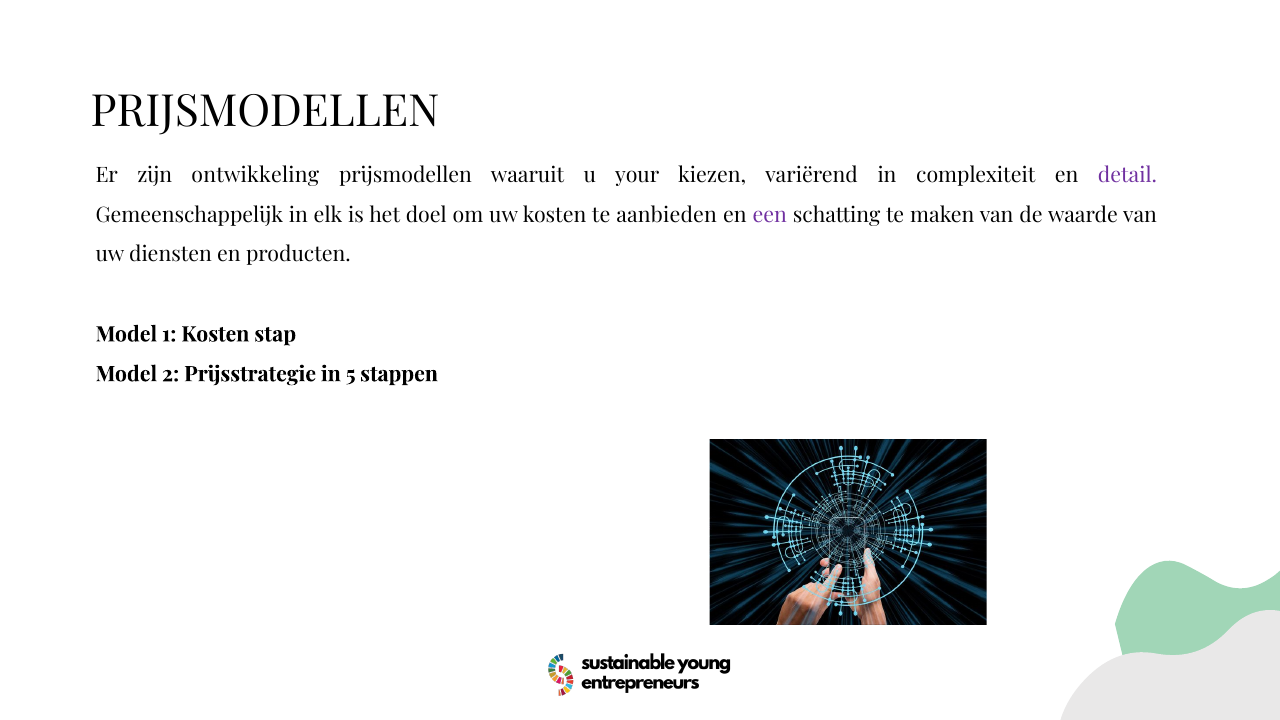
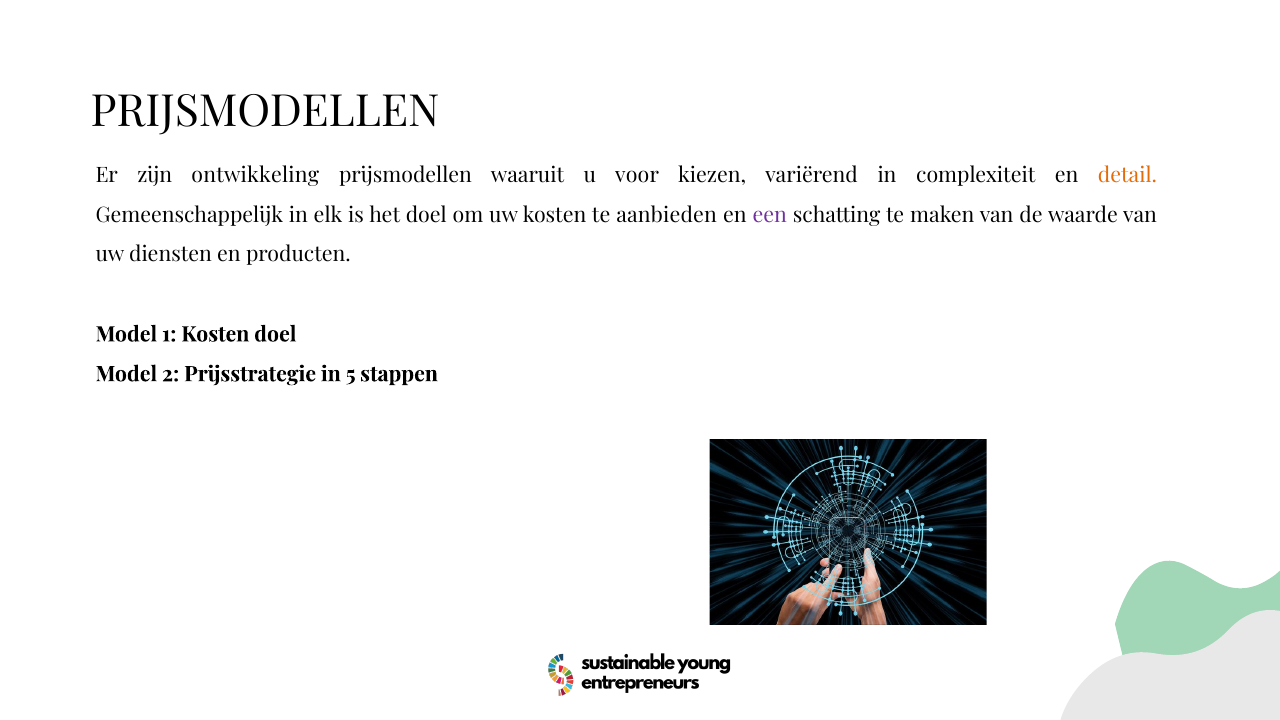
your: your -> voor
detail colour: purple -> orange
Kosten stap: stap -> doel
